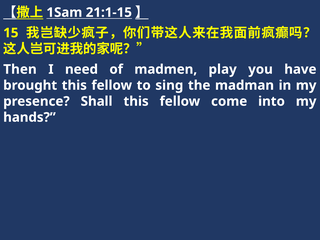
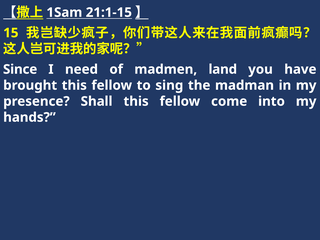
Then: Then -> Since
play: play -> land
